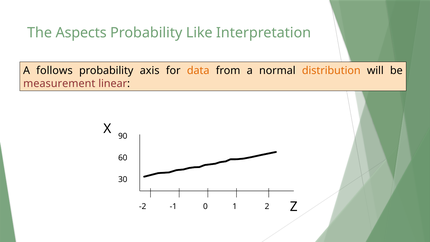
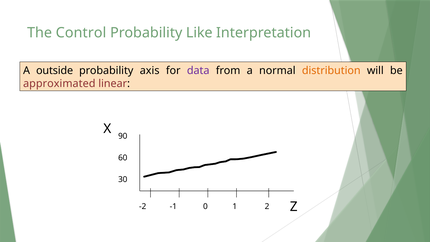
Aspects: Aspects -> Control
follows: follows -> outside
data colour: orange -> purple
measurement: measurement -> approximated
